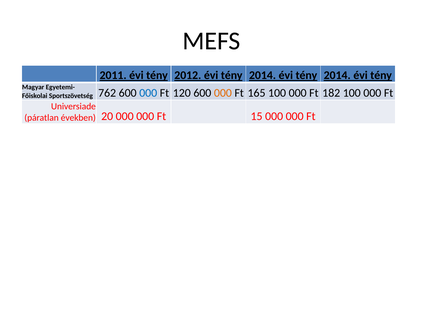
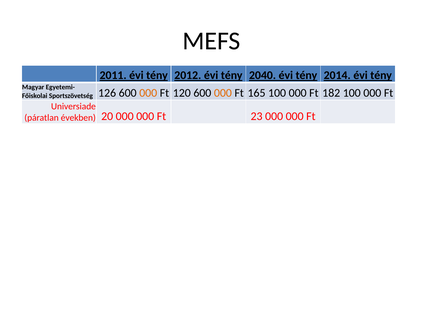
2012 évi tény 2014: 2014 -> 2040
762: 762 -> 126
000 at (148, 93) colour: blue -> orange
15: 15 -> 23
